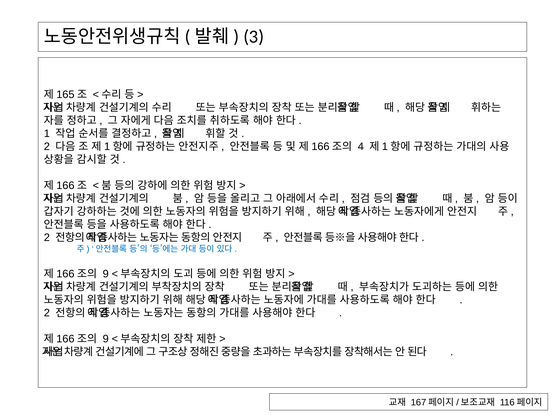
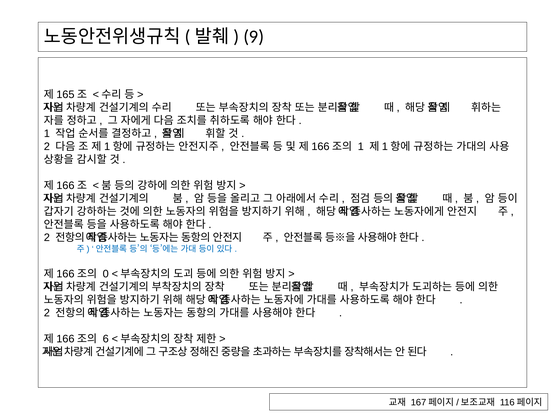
3: 3 -> 9
4 at (361, 146): 4 -> 1
9 at (106, 274): 9 -> 0
9 at (106, 339): 9 -> 6
